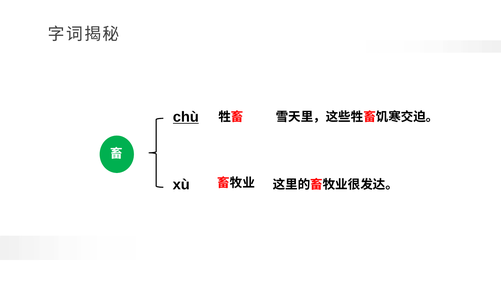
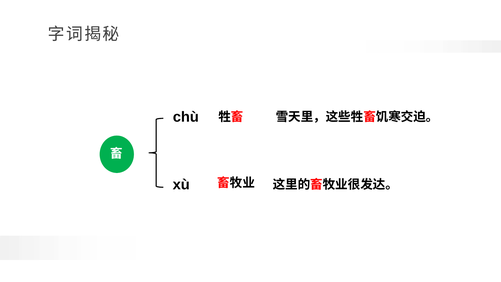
chù underline: present -> none
